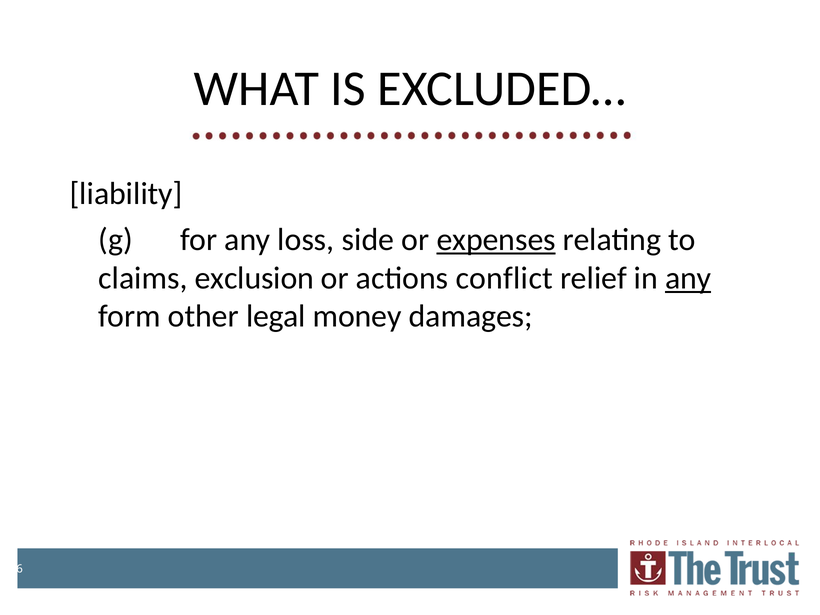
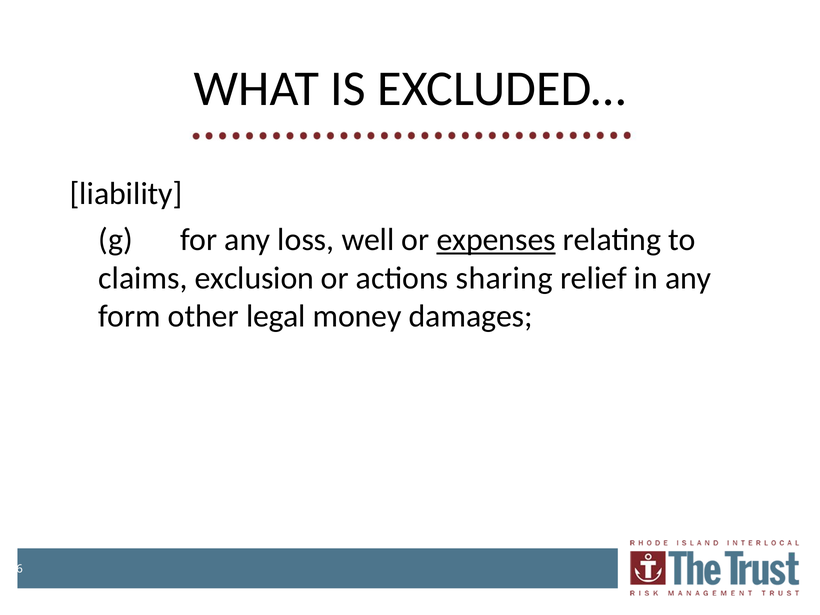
side: side -> well
conflict: conflict -> sharing
any at (688, 278) underline: present -> none
